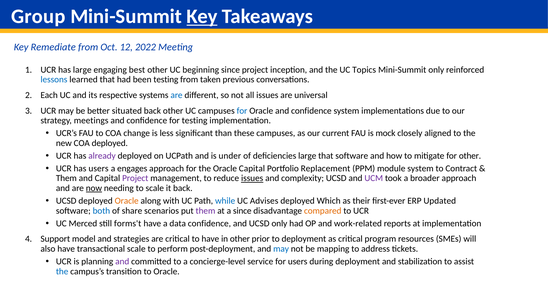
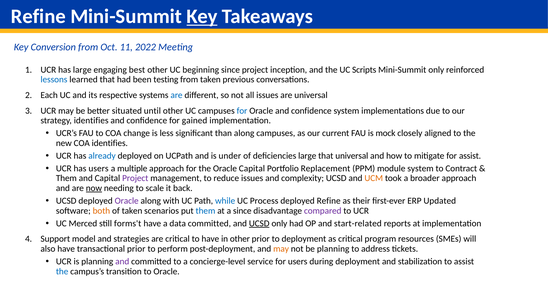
Group at (38, 16): Group -> Refine
Remediate: Remediate -> Conversion
12: 12 -> 11
Topics: Topics -> Scripts
situated back: back -> until
strategy meetings: meetings -> identifies
for testing: testing -> gained
than these: these -> along
COA deployed: deployed -> identifies
already colour: purple -> blue
that software: software -> universal
for other: other -> assist
engages: engages -> multiple
issues at (252, 178) underline: present -> none
UCM colour: purple -> orange
Oracle at (127, 201) colour: orange -> purple
Advises: Advises -> Process
deployed Which: Which -> Refine
both colour: blue -> orange
of share: share -> taken
them at (205, 211) colour: purple -> blue
compared colour: orange -> purple
data confidence: confidence -> committed
UCSD at (259, 224) underline: none -> present
work-related: work-related -> start-related
transactional scale: scale -> prior
may at (281, 249) colour: blue -> orange
be mapping: mapping -> planning
